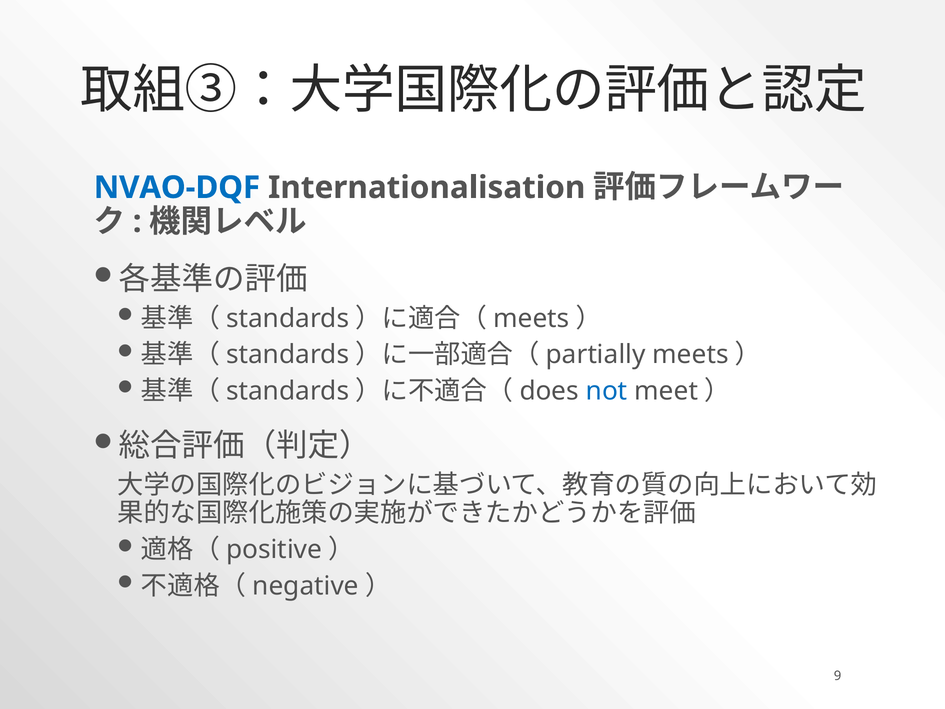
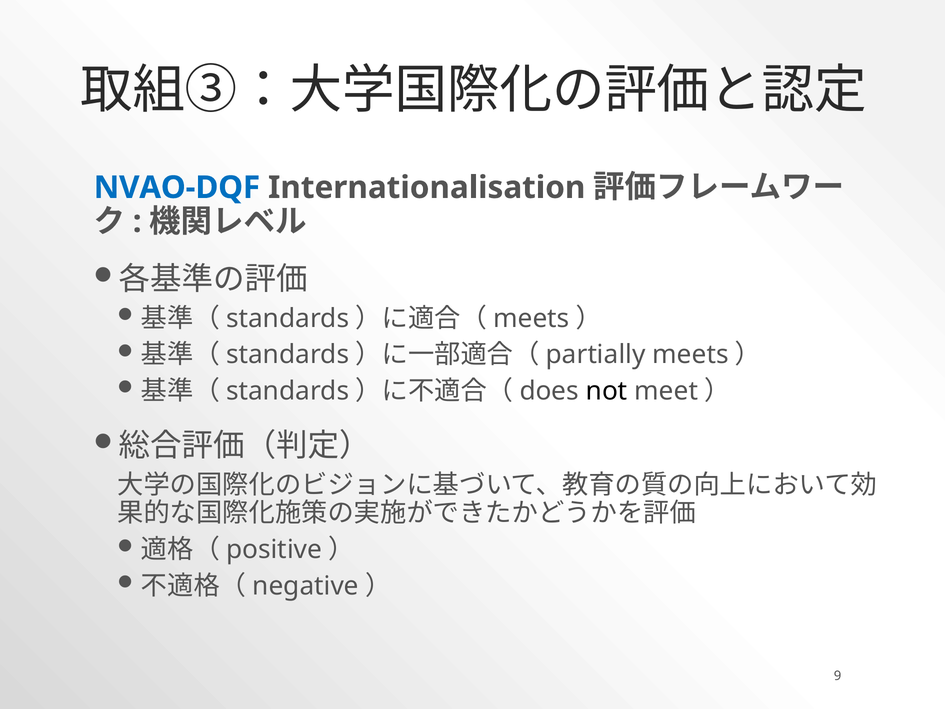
not colour: blue -> black
